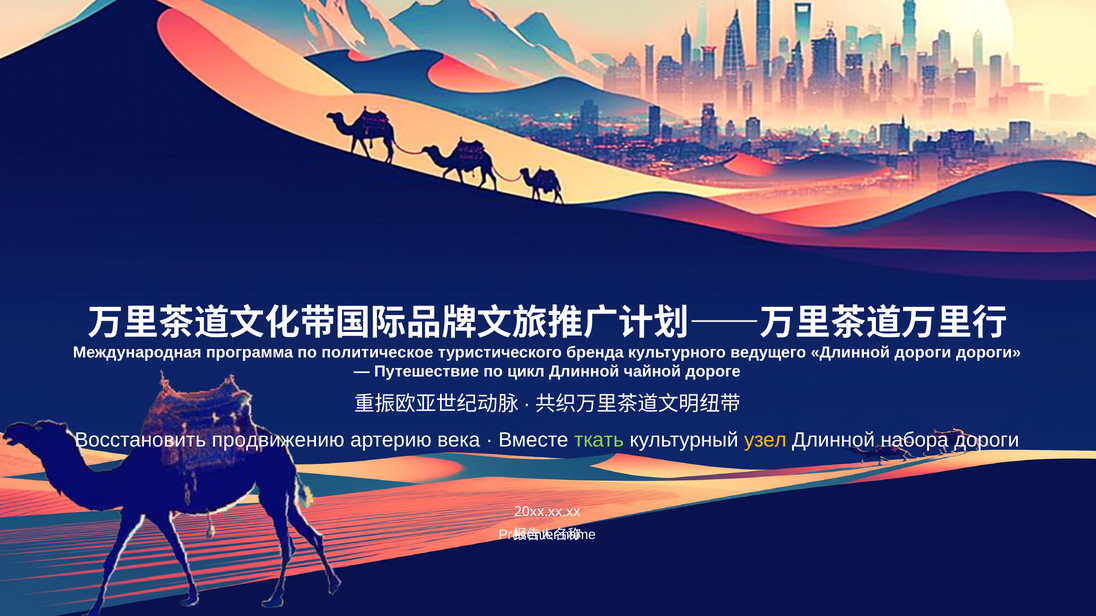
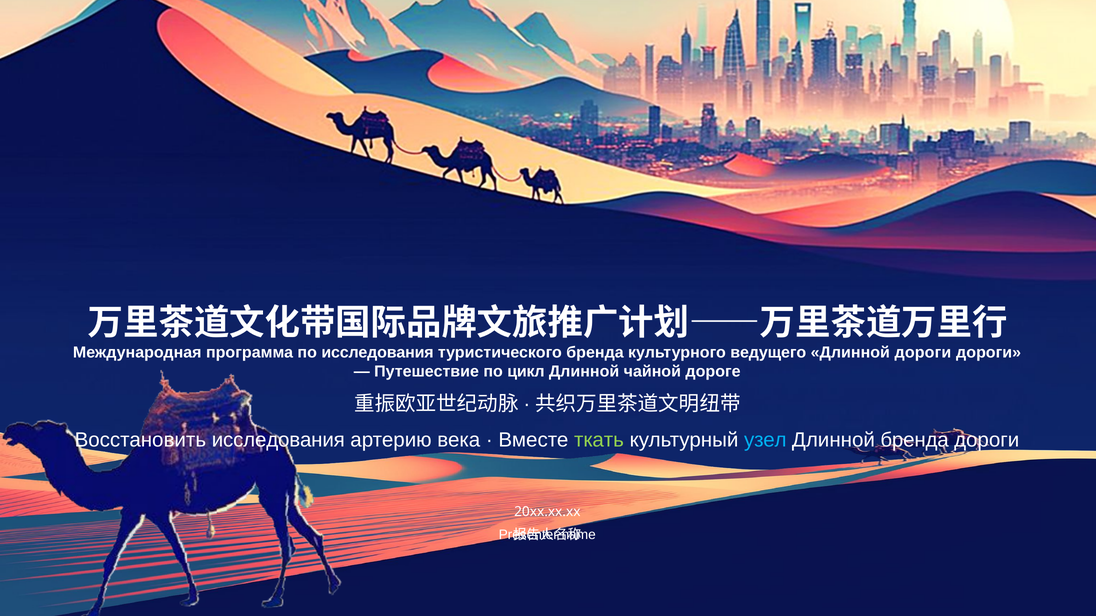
по политическое: политическое -> исследования
Восстановить продвижению: продвижению -> исследования
узел colour: yellow -> light blue
Длинной набора: набора -> бренда
